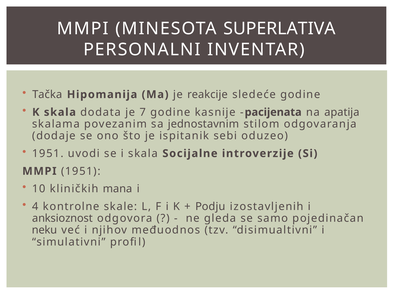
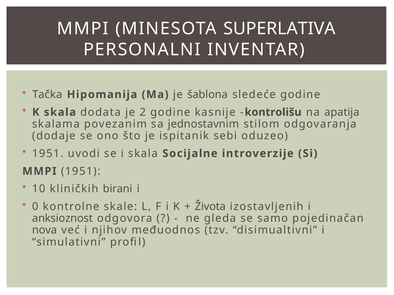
reakcije: reakcije -> šablona
7: 7 -> 2
pacijenata: pacijenata -> kontrolišu
mana: mana -> birani
4: 4 -> 0
Podju: Podju -> Života
neku: neku -> nova
